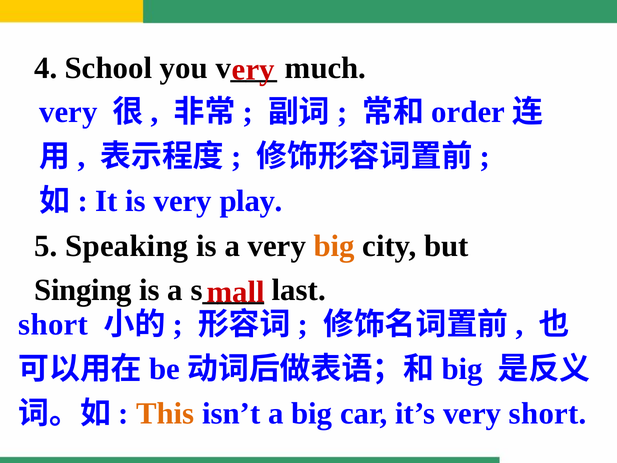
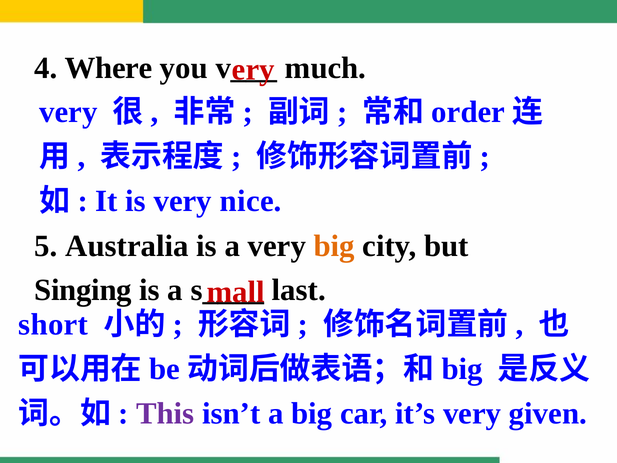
School: School -> Where
play: play -> nice
Speaking: Speaking -> Australia
This colour: orange -> purple
very short: short -> given
